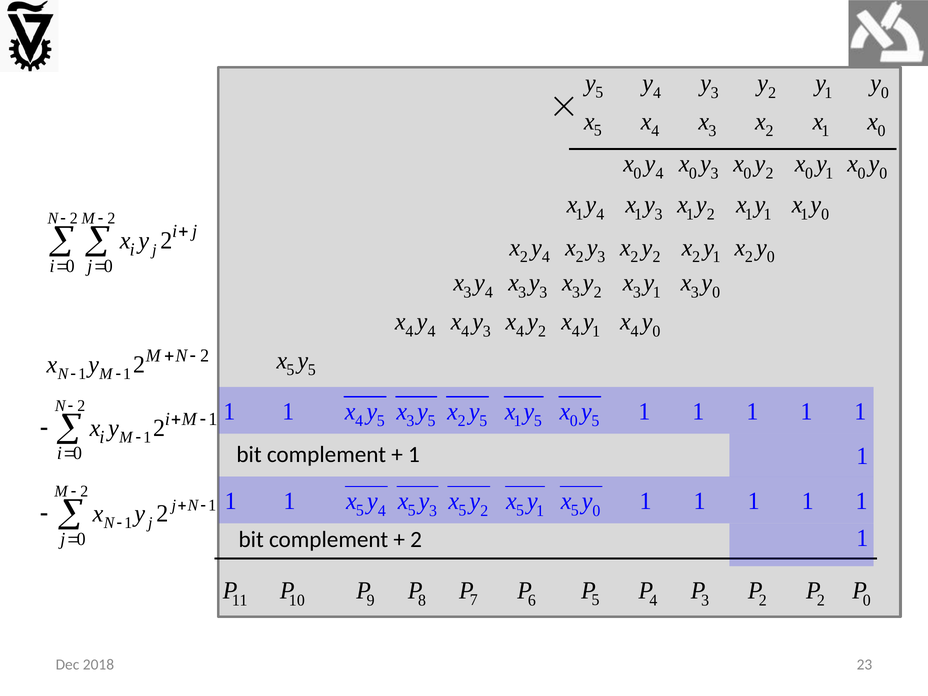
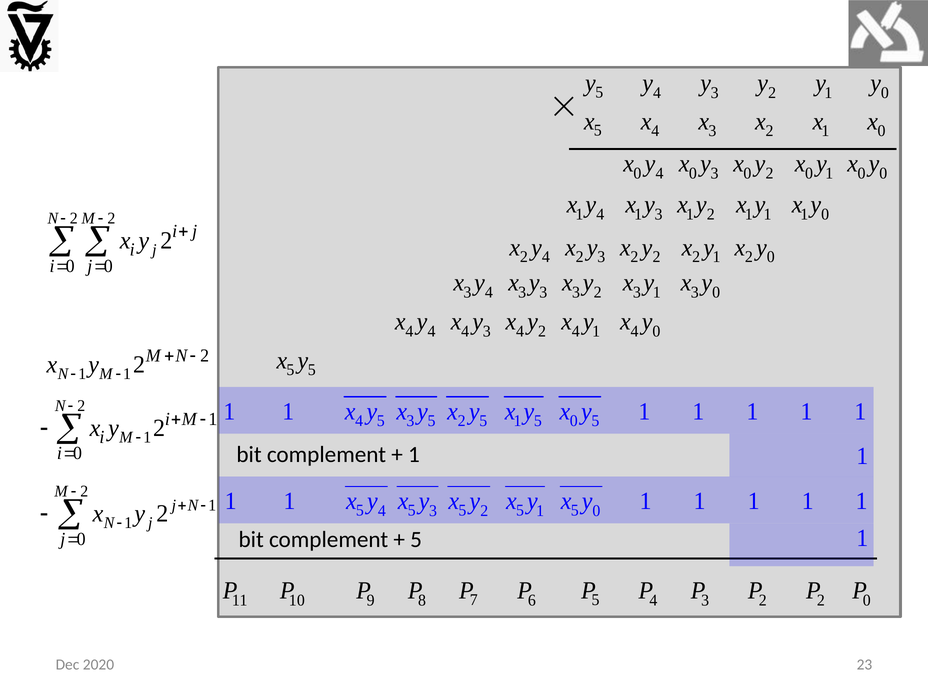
2 at (416, 540): 2 -> 5
2018: 2018 -> 2020
